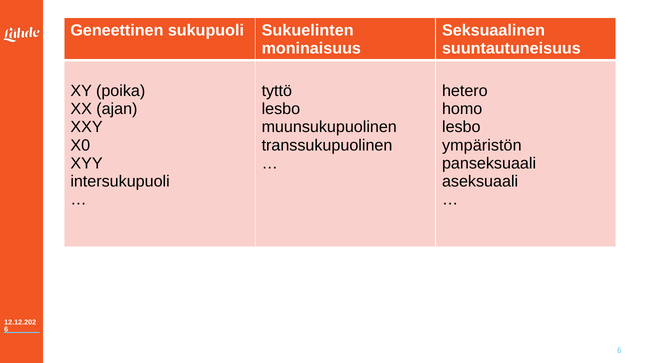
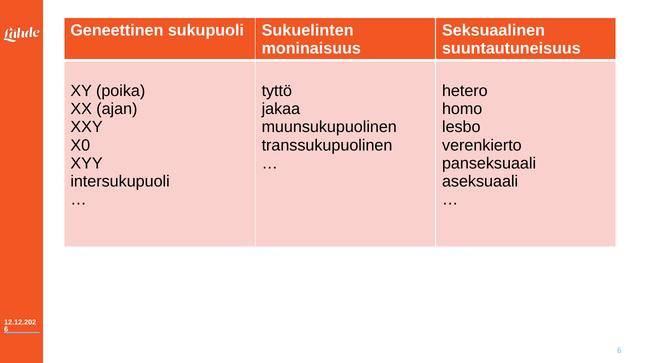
lesbo at (281, 109): lesbo -> jakaa
ympäristön: ympäristön -> verenkierto
